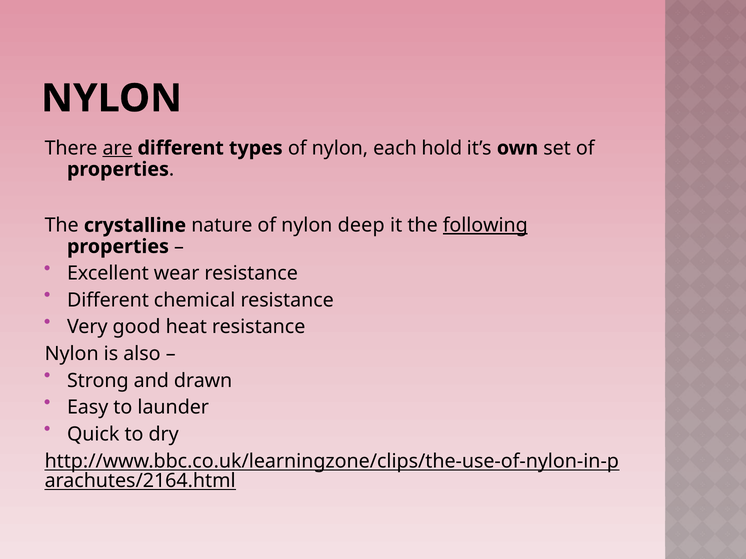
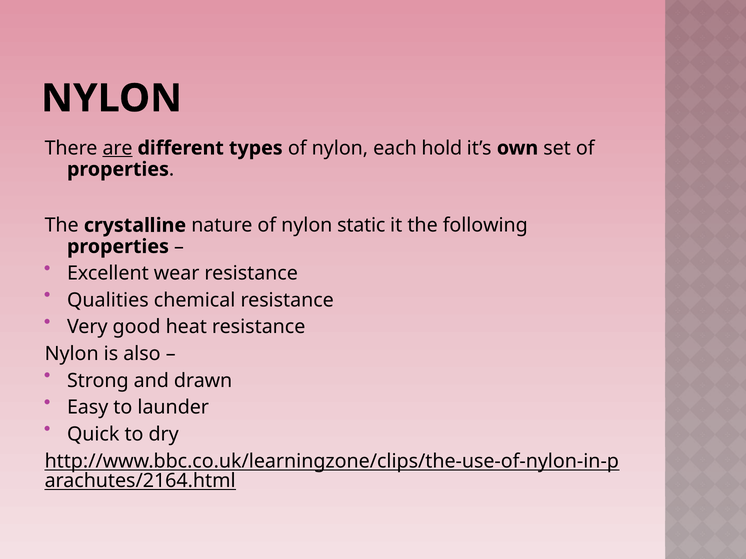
deep: deep -> static
following underline: present -> none
Different at (108, 300): Different -> Qualities
